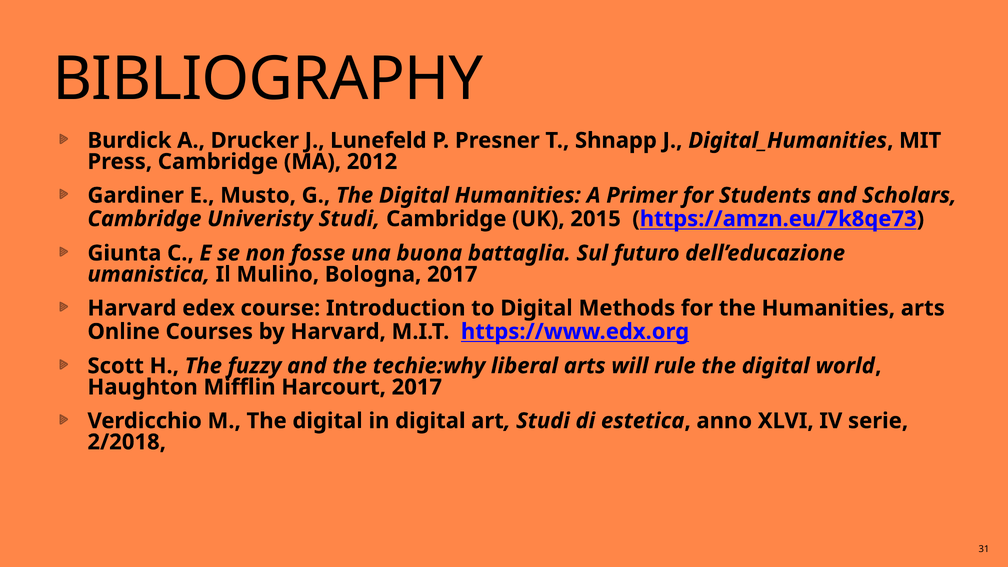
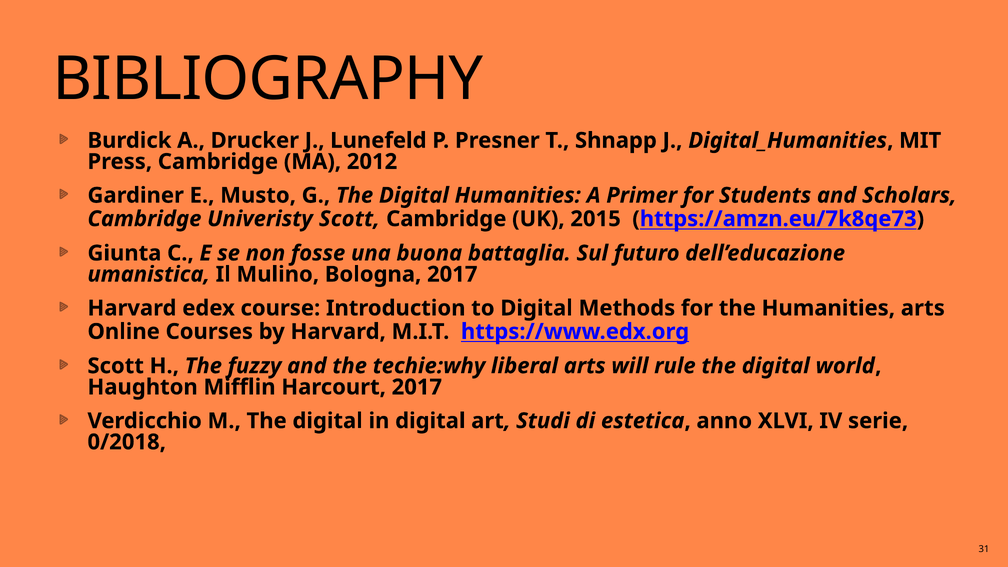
Univeristy Studi: Studi -> Scott
2/2018: 2/2018 -> 0/2018
